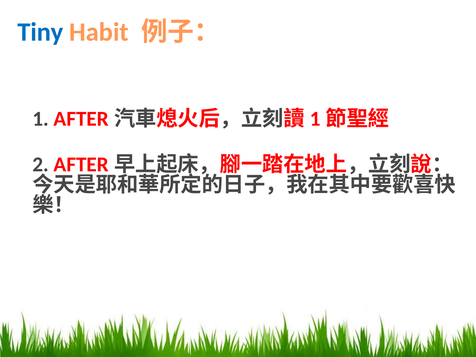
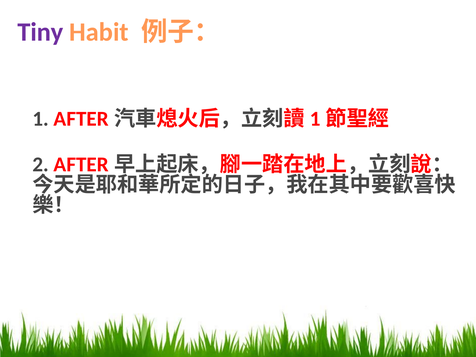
Tiny colour: blue -> purple
